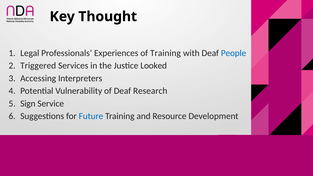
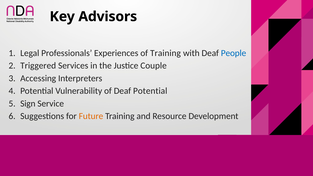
Thought: Thought -> Advisors
Looked: Looked -> Couple
Deaf Research: Research -> Potential
Future colour: blue -> orange
